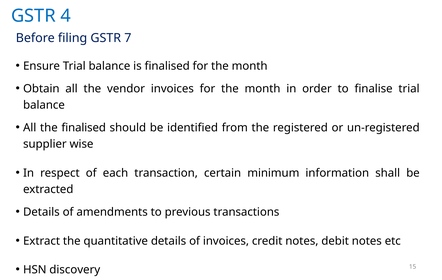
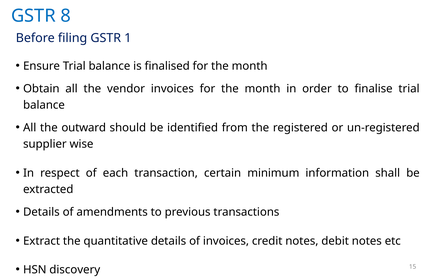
4: 4 -> 8
7: 7 -> 1
the finalised: finalised -> outward
